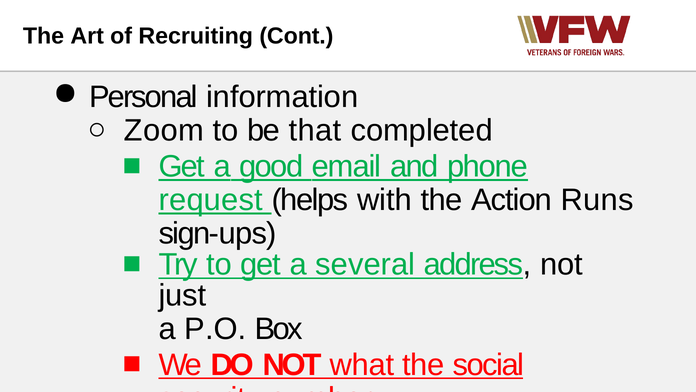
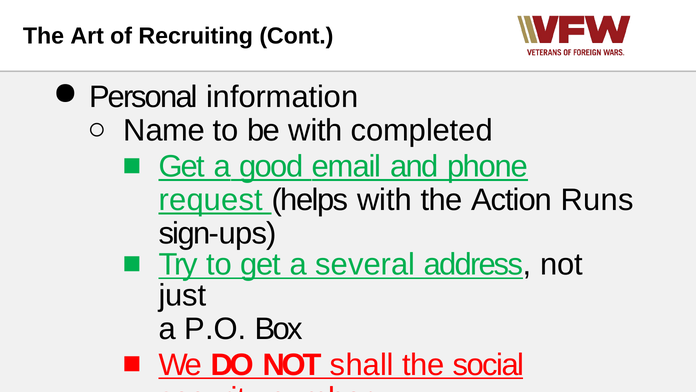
Zoom: Zoom -> Name
be that: that -> with
what: what -> shall
